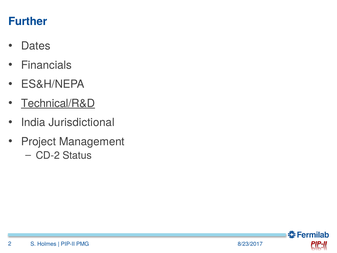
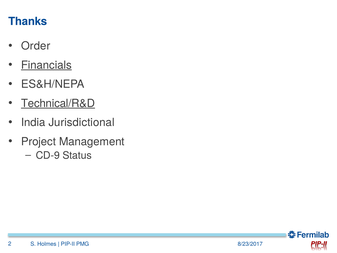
Further: Further -> Thanks
Dates: Dates -> Order
Financials underline: none -> present
CD-2: CD-2 -> CD-9
